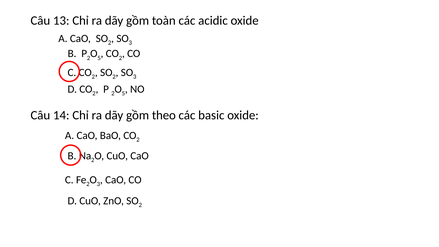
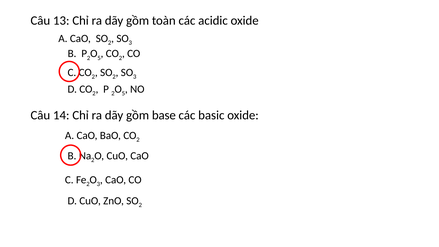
theo: theo -> base
